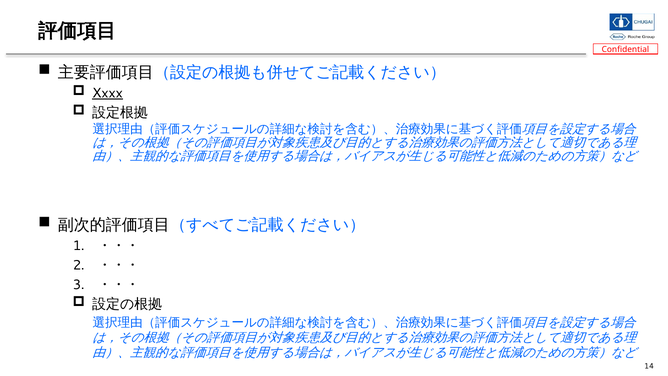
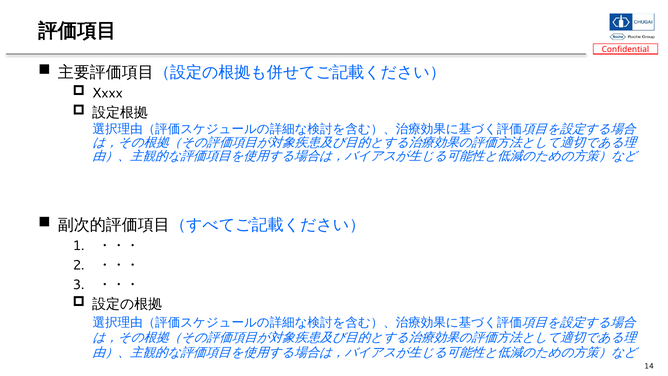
Xxxx underline: present -> none
